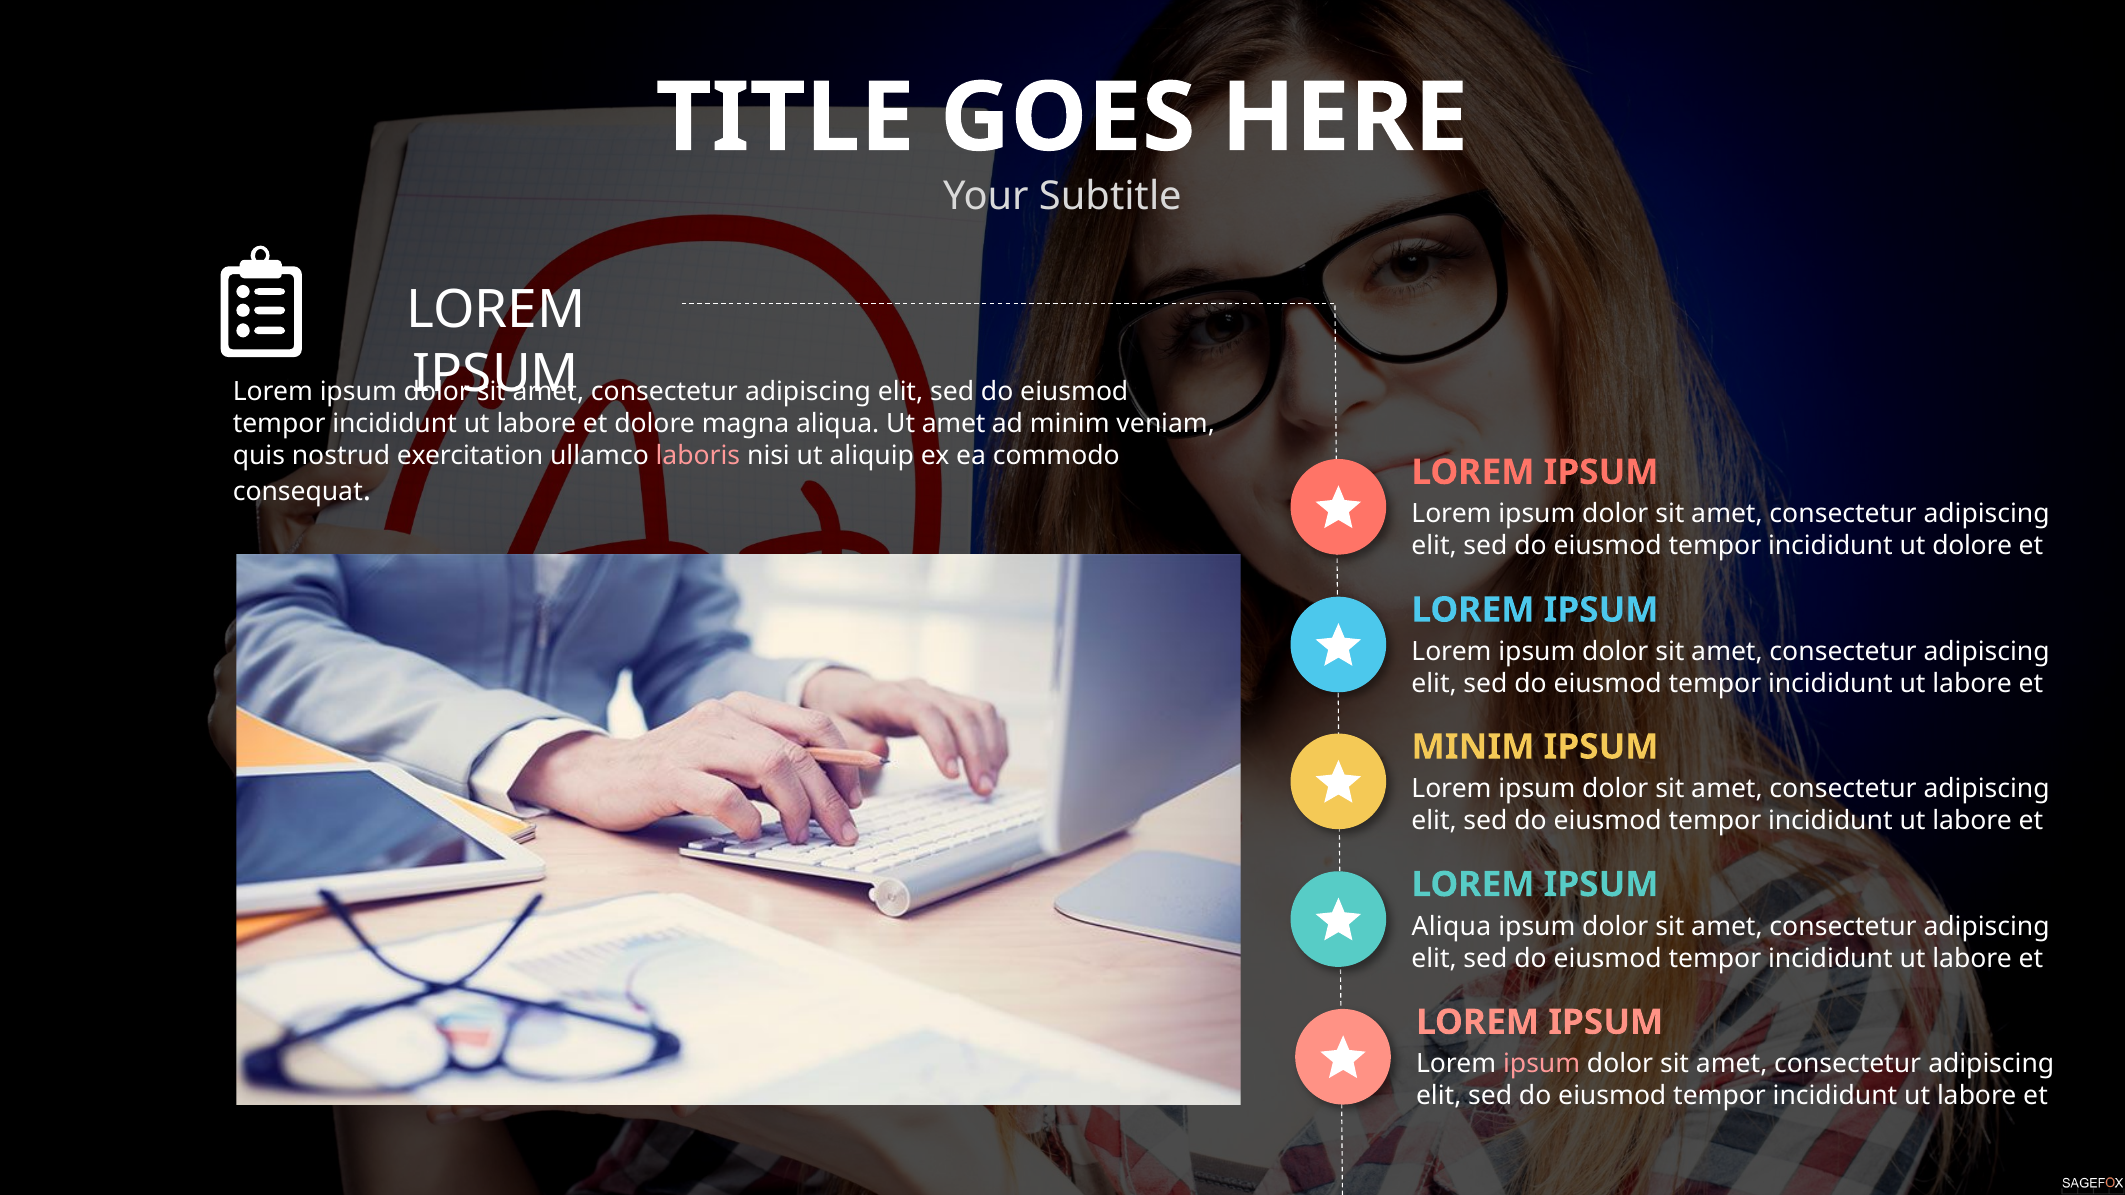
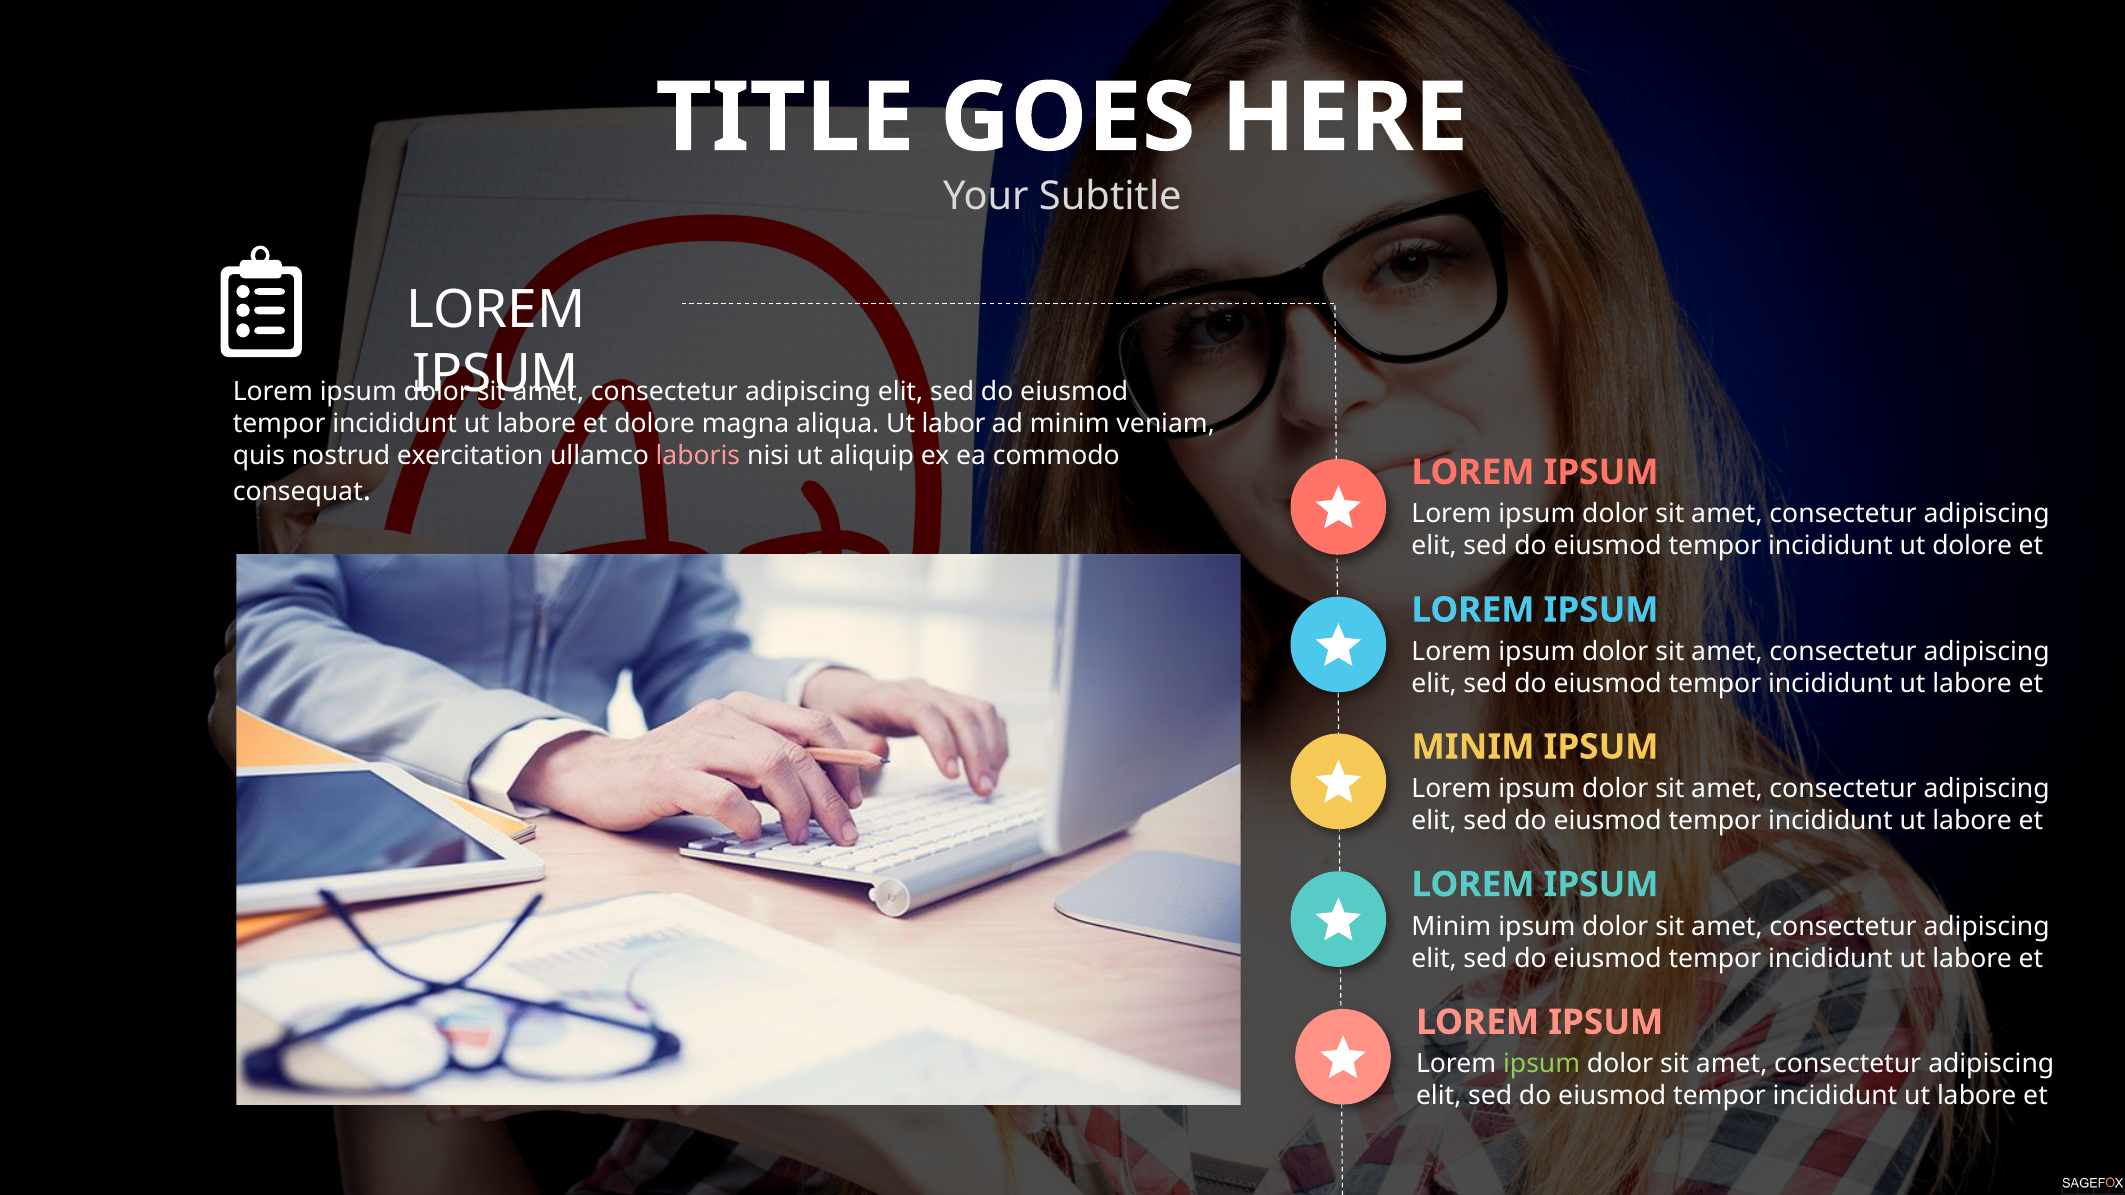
Ut amet: amet -> labor
Aliqua at (1451, 927): Aliqua -> Minim
ipsum at (1542, 1064) colour: pink -> light green
